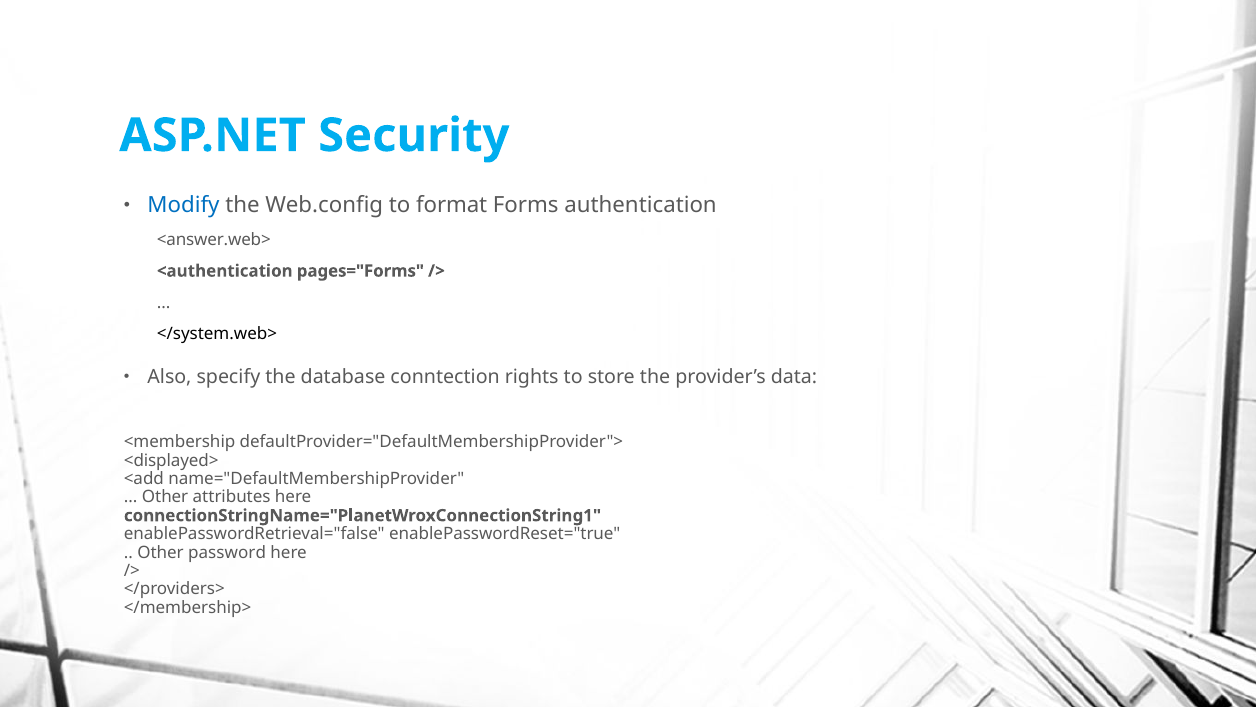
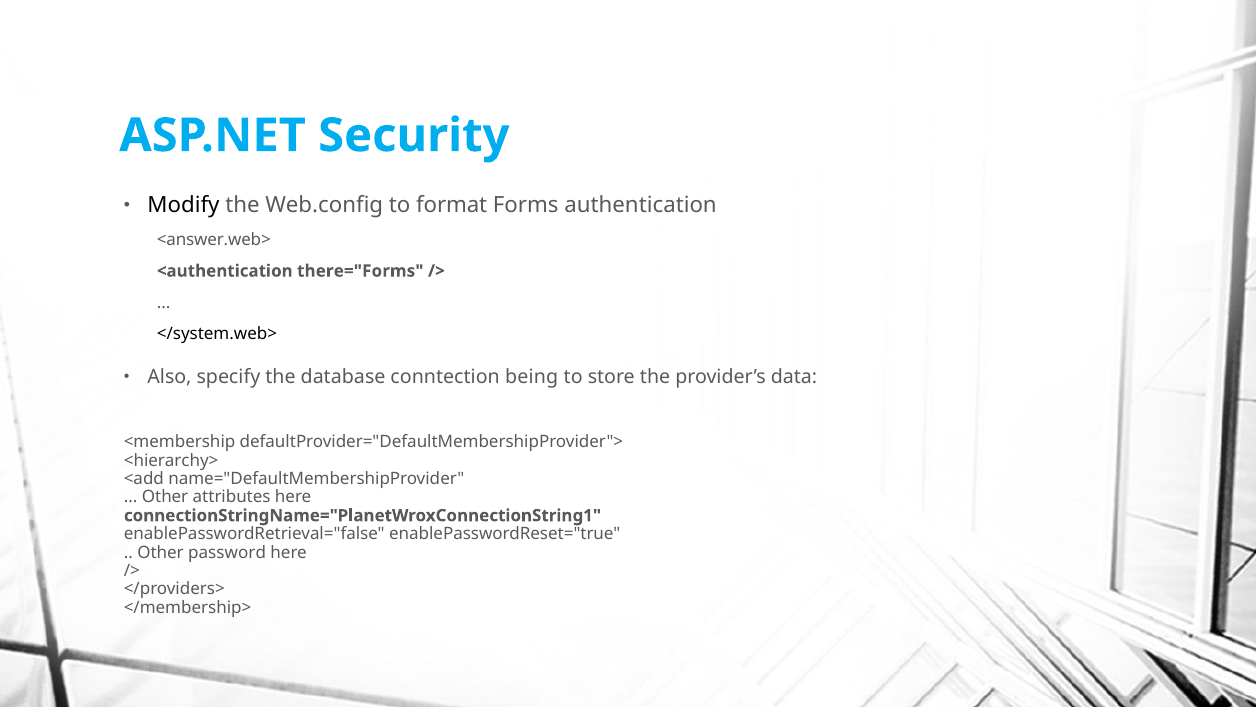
Modify colour: blue -> black
pages="Forms: pages="Forms -> there="Forms
rights: rights -> being
<displayed>: <displayed> -> <hierarchy>
